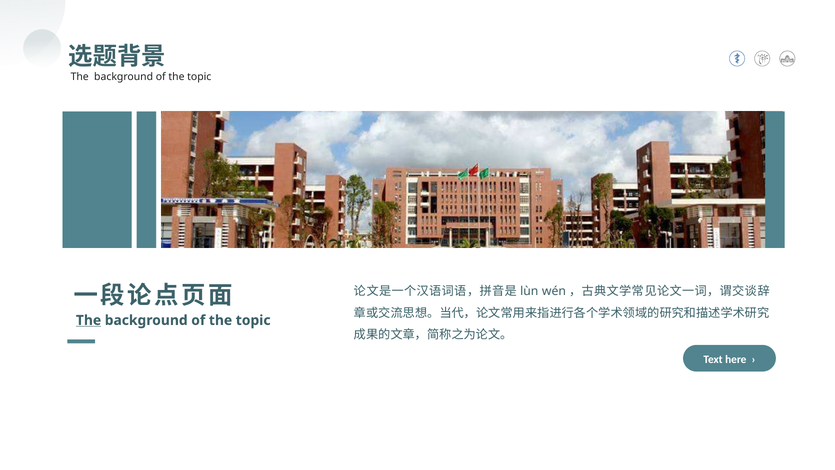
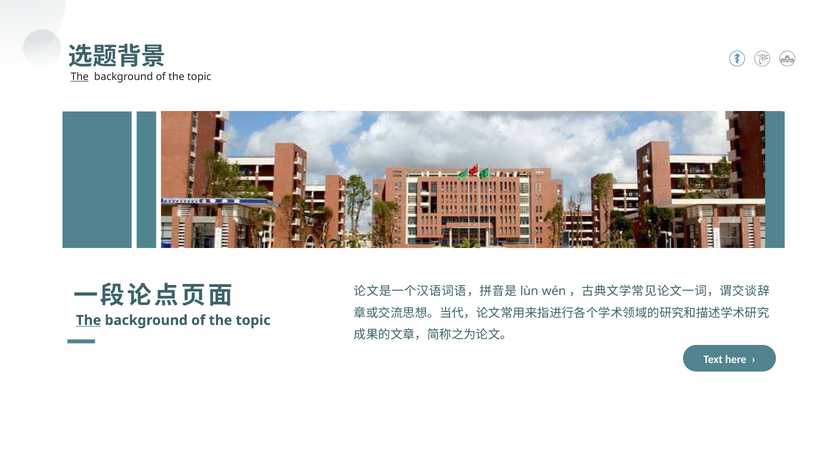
The at (80, 77) underline: none -> present
